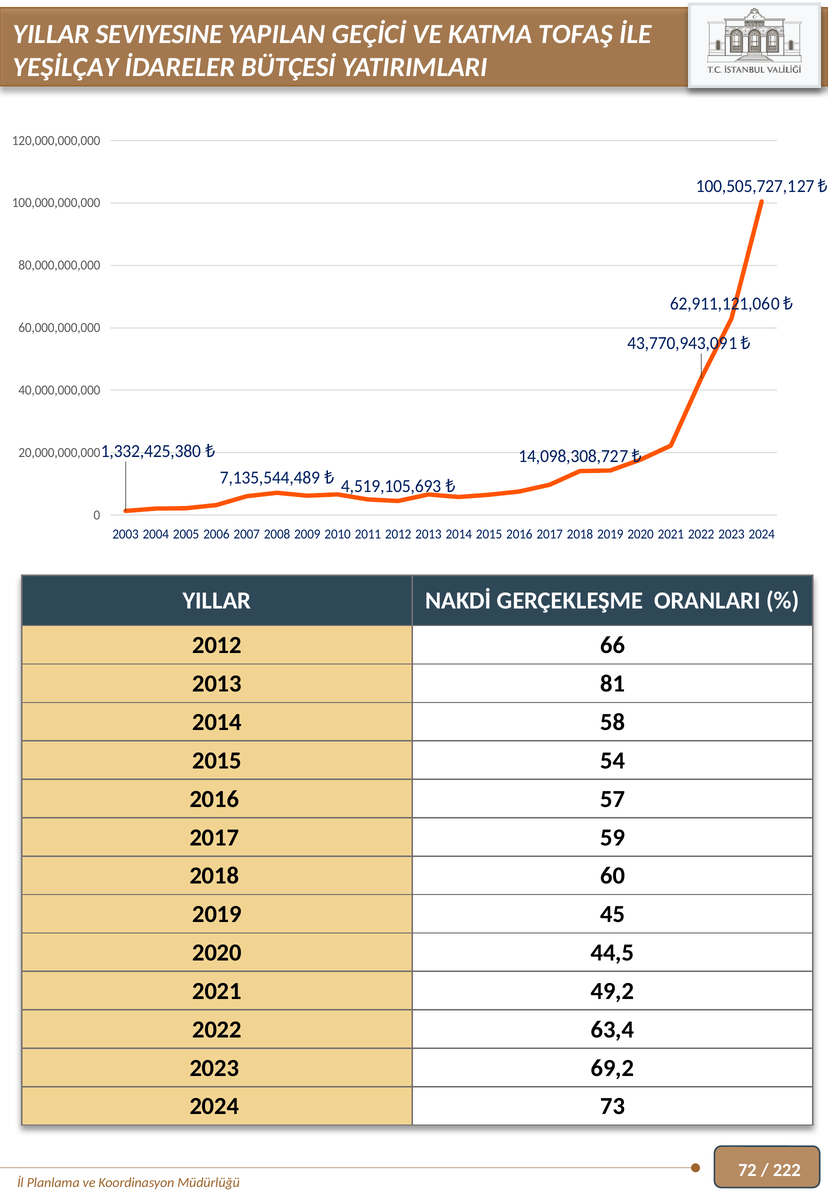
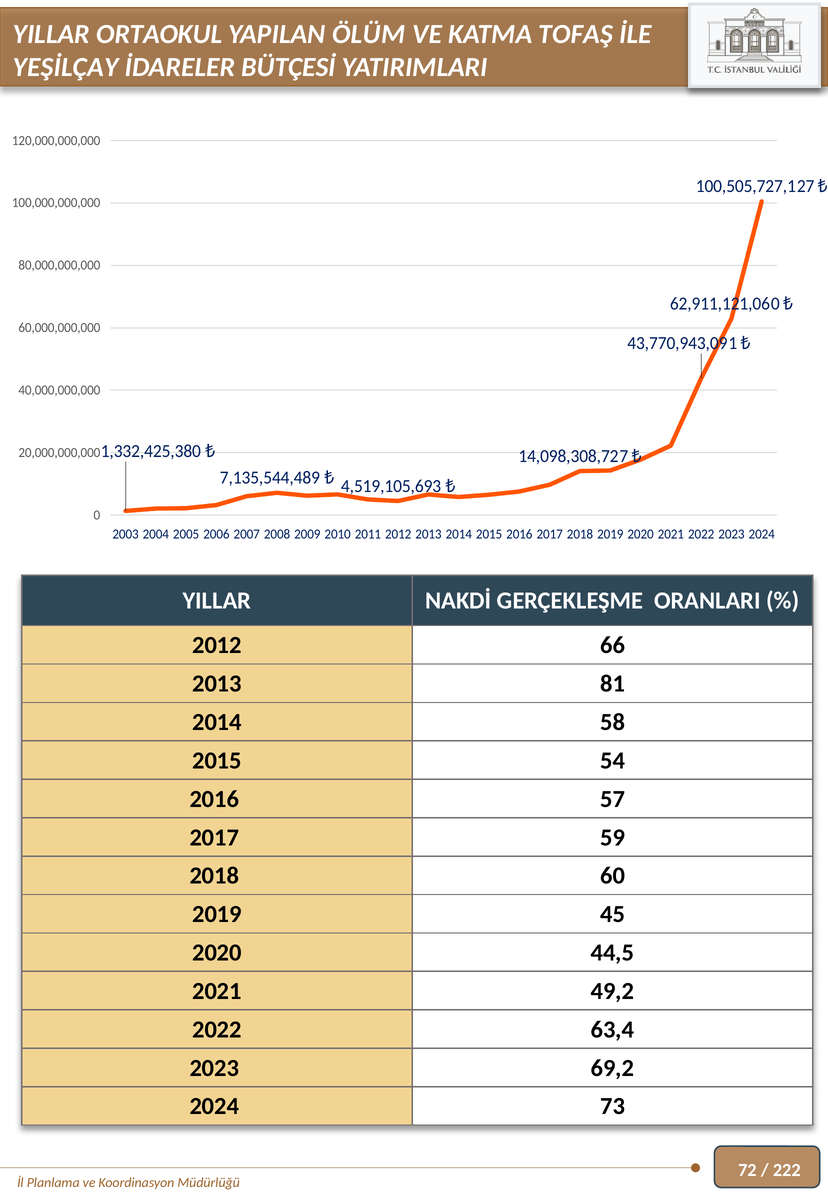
SEVIYESINE: SEVIYESINE -> ORTAOKUL
GEÇİCİ: GEÇİCİ -> ÖLÜM
